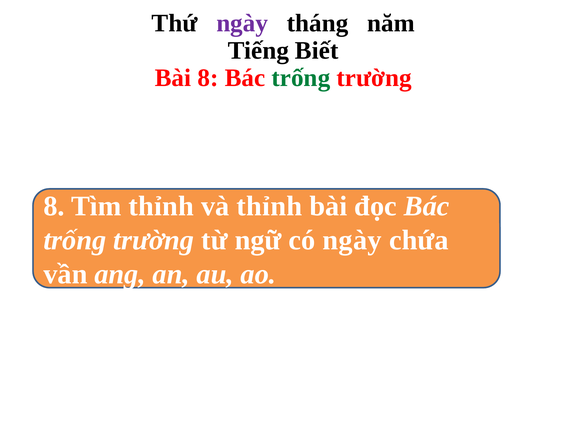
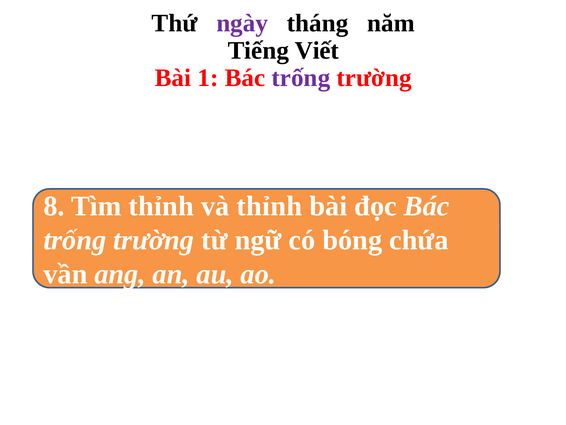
Biết: Biết -> Viết
Bài 8: 8 -> 1
trống at (301, 78) colour: green -> purple
có ngày: ngày -> bóng
